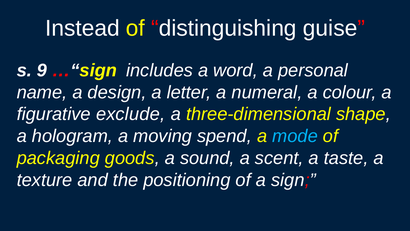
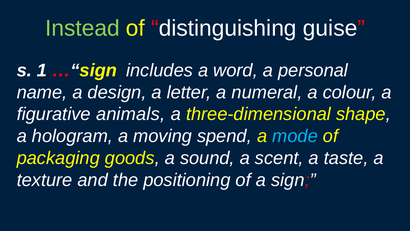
Instead colour: white -> light green
9: 9 -> 1
exclude: exclude -> animals
